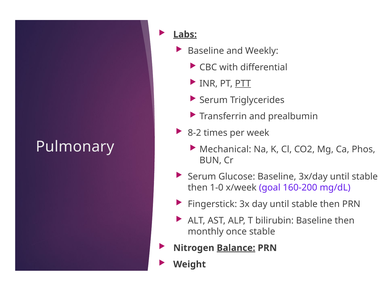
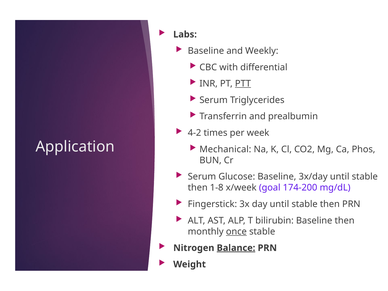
Labs underline: present -> none
8-2: 8-2 -> 4-2
Pulmonary: Pulmonary -> Application
1-0: 1-0 -> 1-8
160-200: 160-200 -> 174-200
once underline: none -> present
